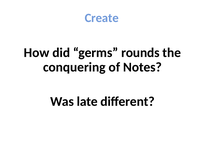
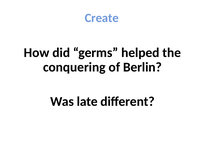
rounds: rounds -> helped
Notes: Notes -> Berlin
